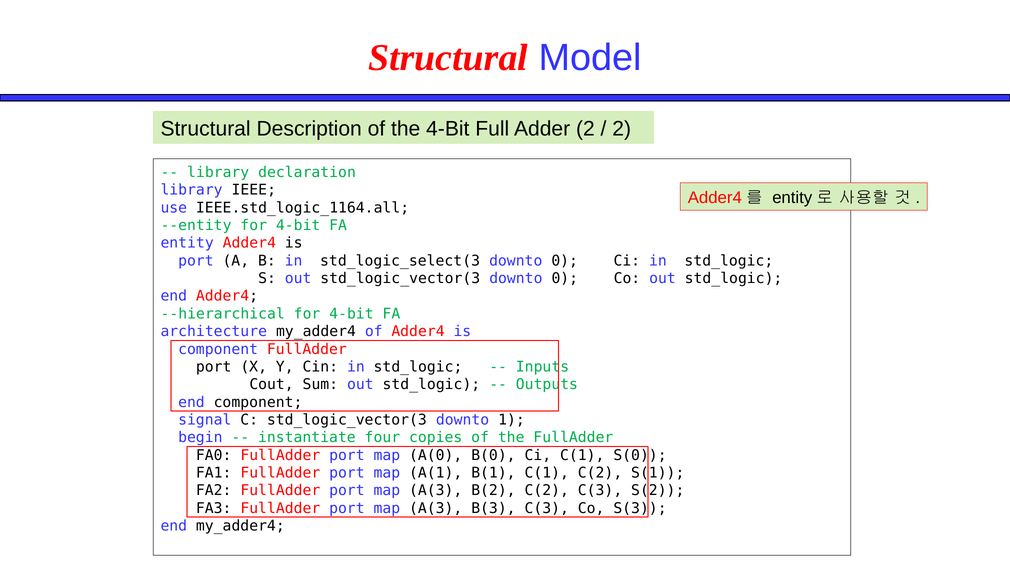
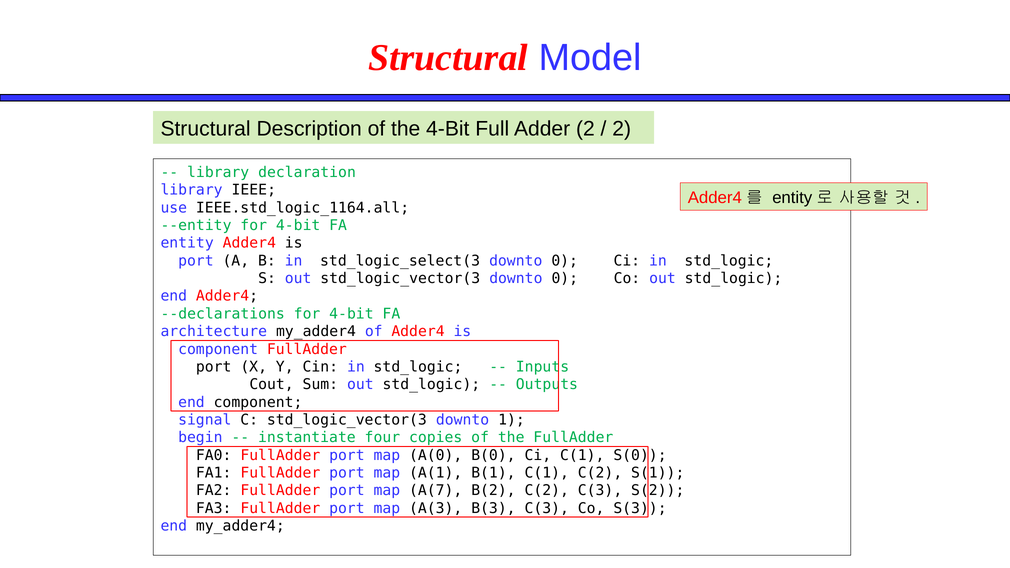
--hierarchical: --hierarchical -> --declarations
A(3 at (436, 491): A(3 -> A(7
